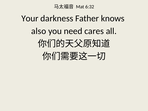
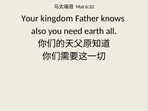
darkness: darkness -> kingdom
cares: cares -> earth
